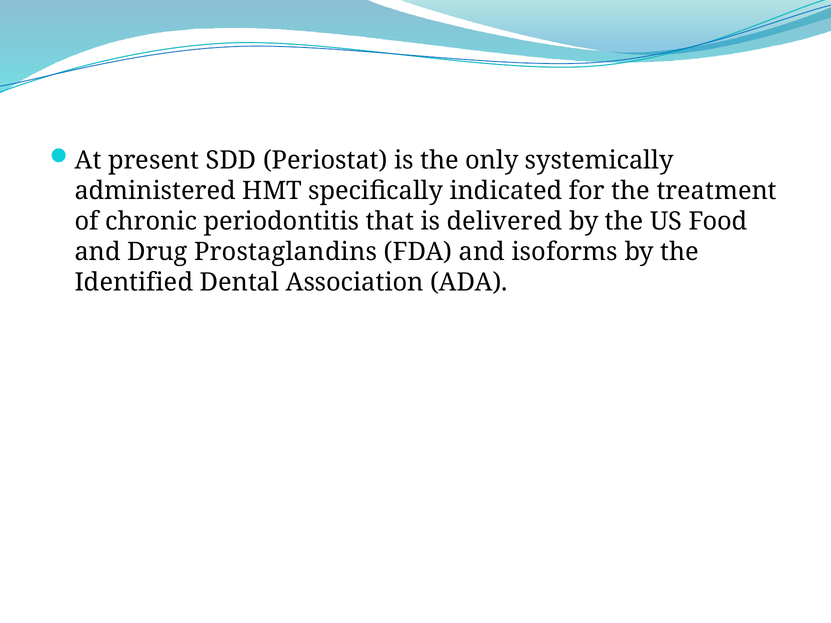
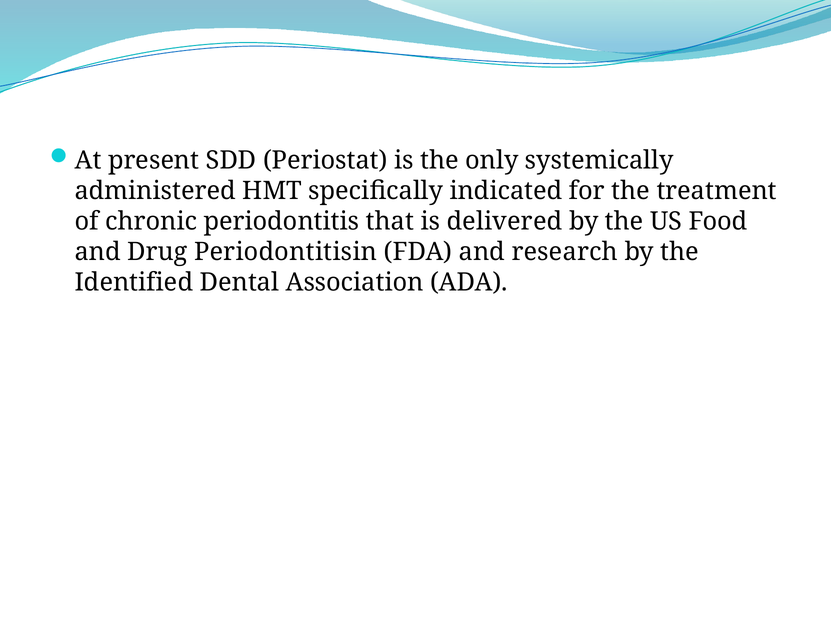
Prostaglandins: Prostaglandins -> Periodontitisin
isoforms: isoforms -> research
